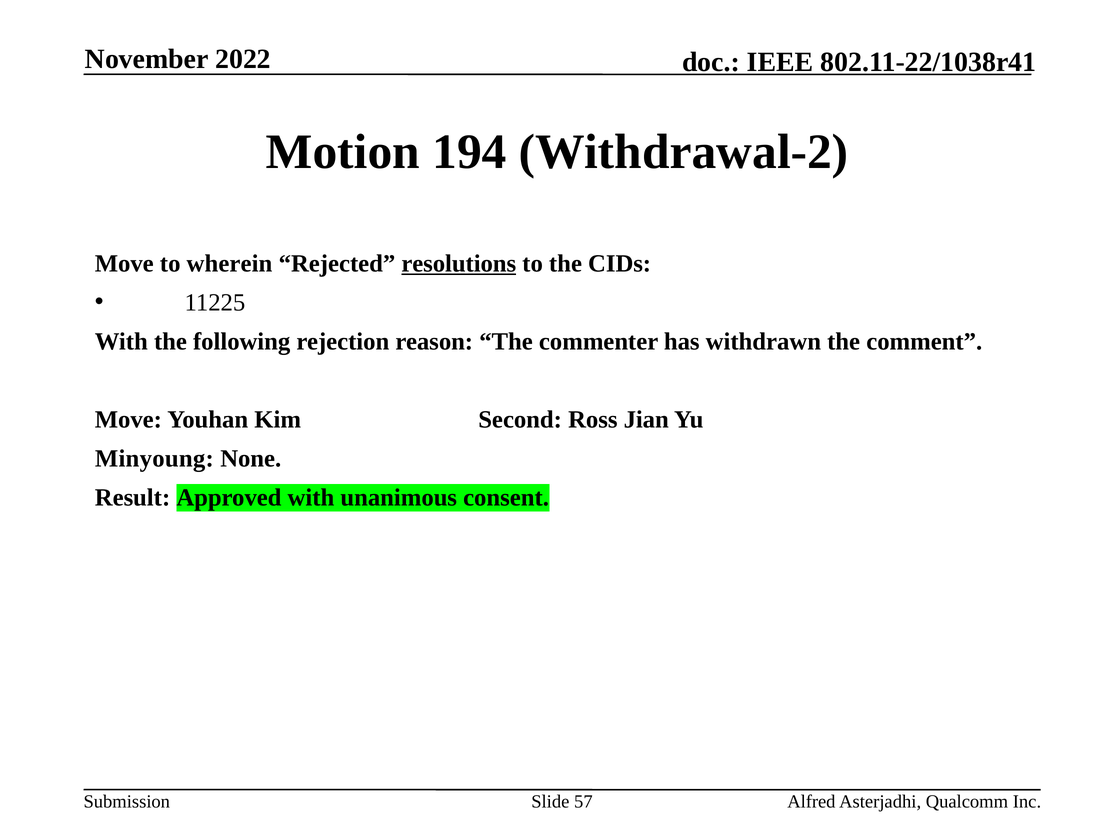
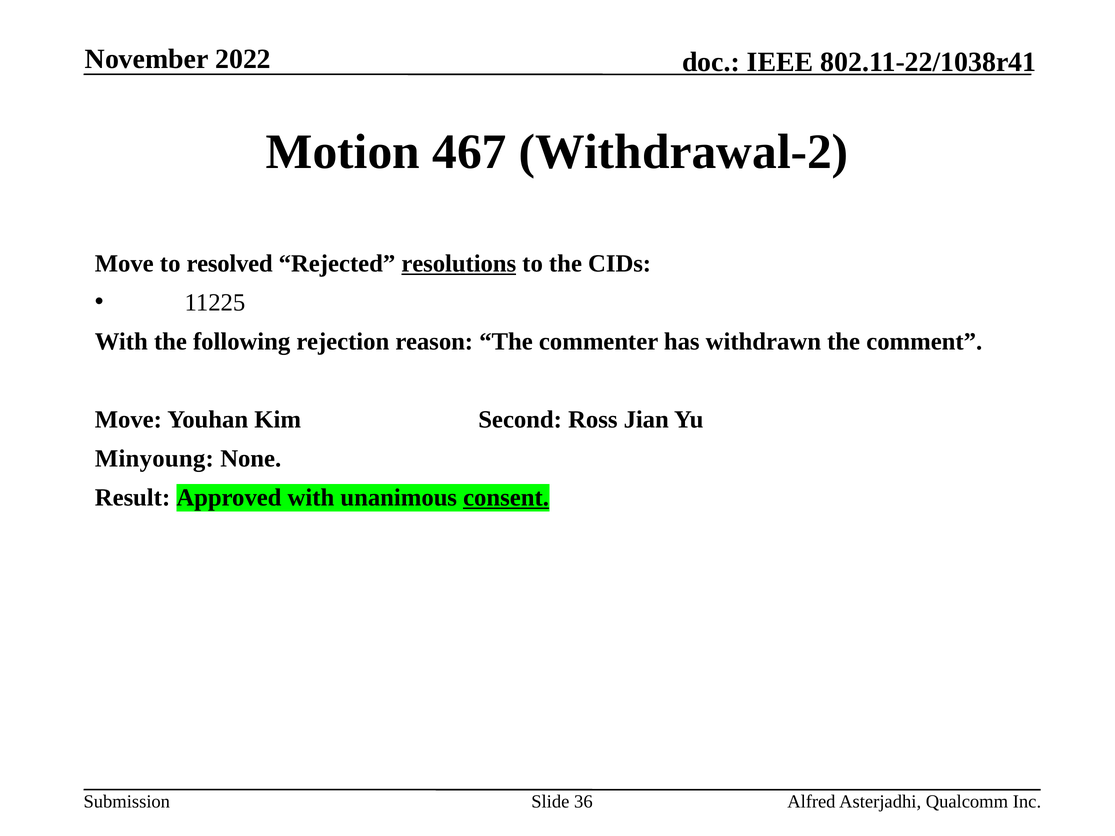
194: 194 -> 467
wherein: wherein -> resolved
consent underline: none -> present
57: 57 -> 36
